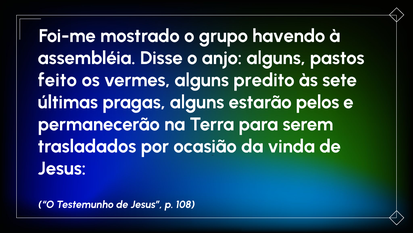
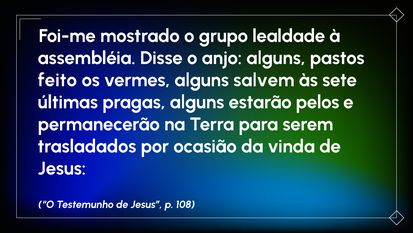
havendo: havendo -> lealdade
predito: predito -> salvem
